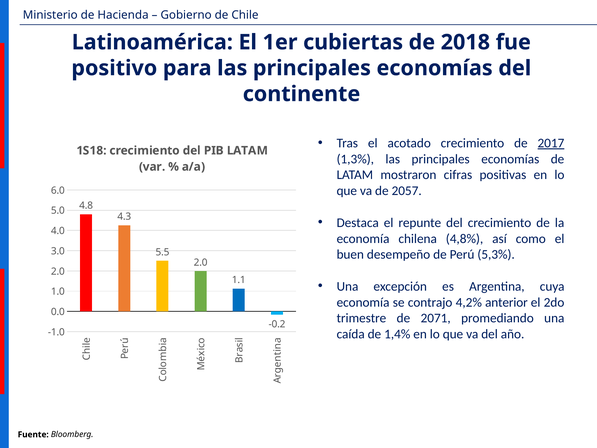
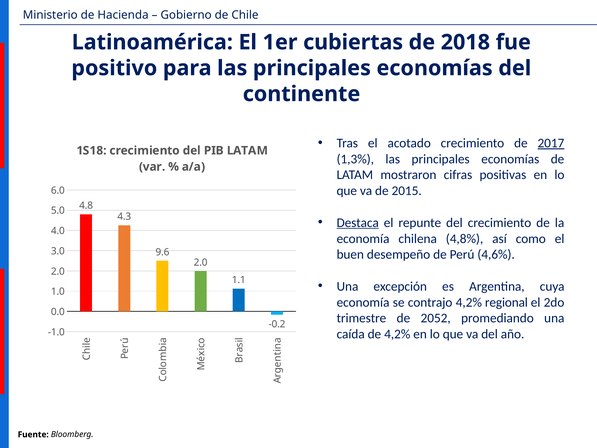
2057: 2057 -> 2015
Destaca underline: none -> present
5,3%: 5,3% -> 4,6%
5.5: 5.5 -> 9.6
anterior: anterior -> regional
2071: 2071 -> 2052
de 1,4%: 1,4% -> 4,2%
